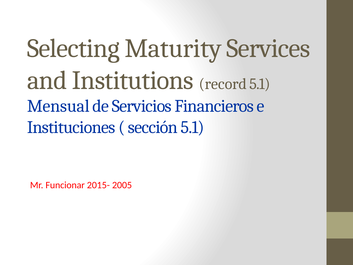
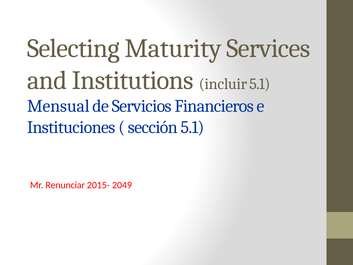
record: record -> incluir
Funcionar: Funcionar -> Renunciar
2005: 2005 -> 2049
